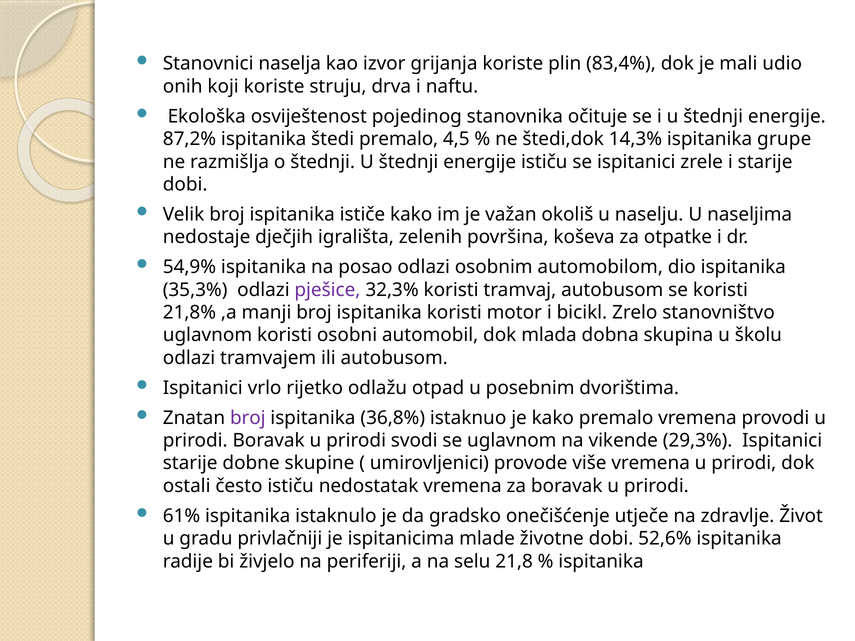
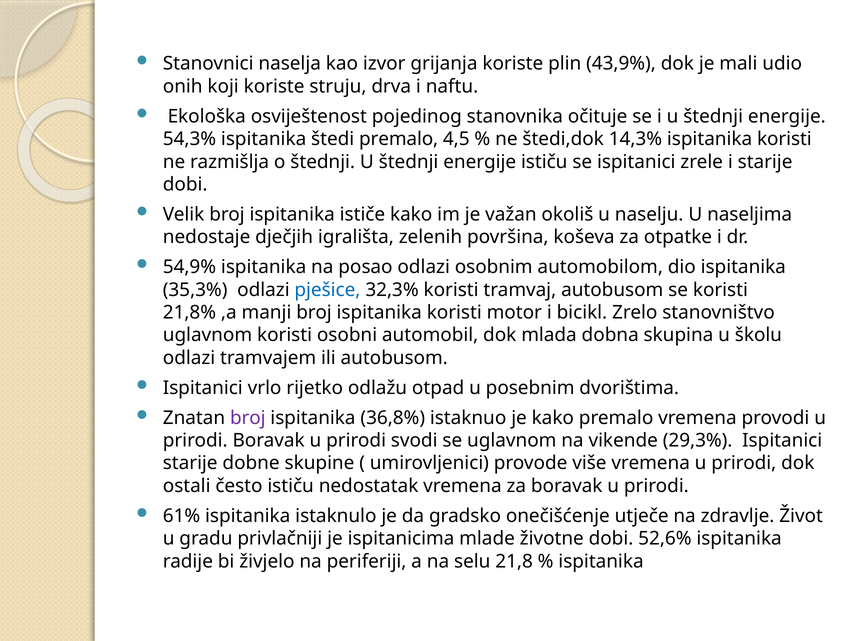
83,4%: 83,4% -> 43,9%
87,2%: 87,2% -> 54,3%
14,3% ispitanika grupe: grupe -> koristi
pješice colour: purple -> blue
